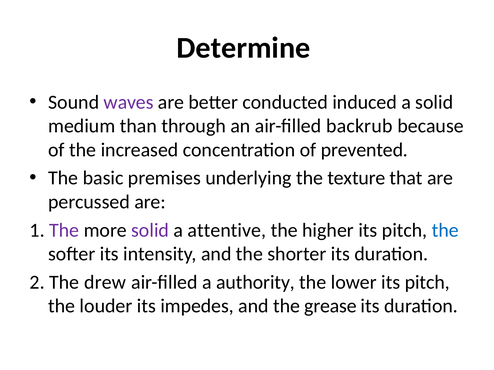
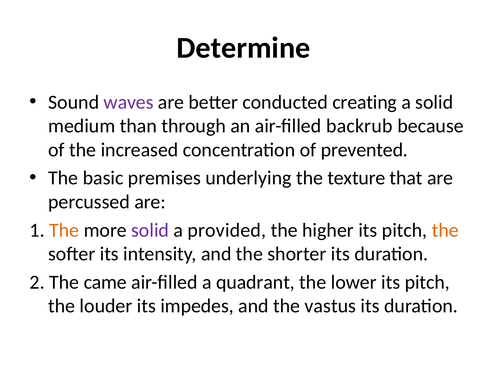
induced: induced -> creating
The at (64, 230) colour: purple -> orange
attentive: attentive -> provided
the at (445, 230) colour: blue -> orange
drew: drew -> came
authority: authority -> quadrant
grease: grease -> vastus
